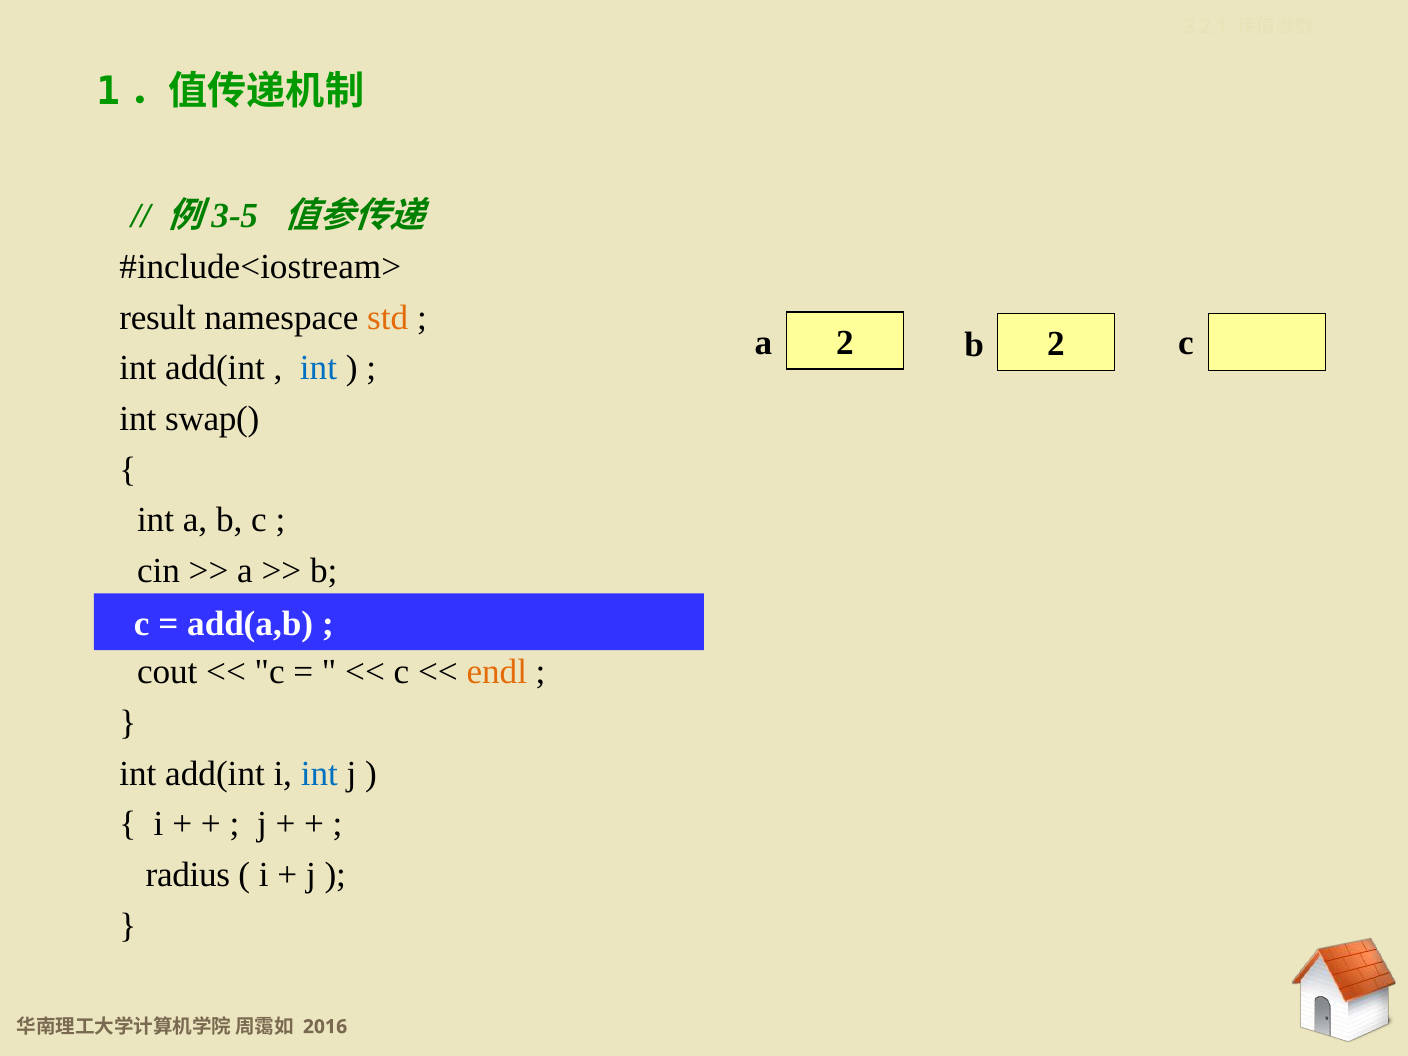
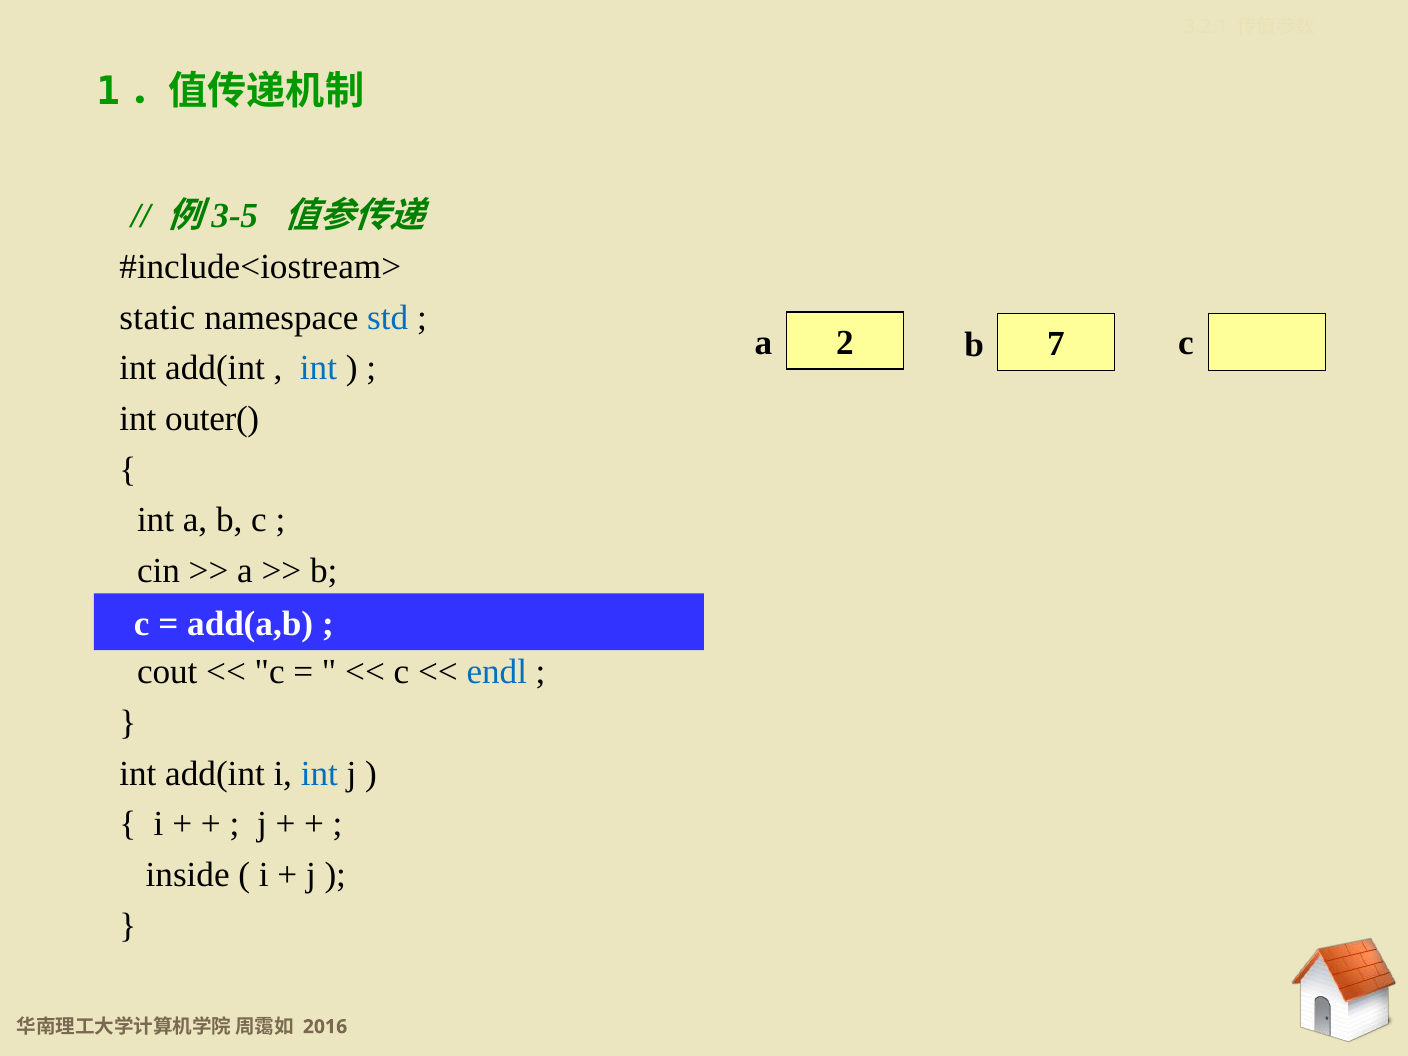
result: result -> static
std colour: orange -> blue
2 2: 2 -> 7
swap(: swap( -> outer(
endl colour: orange -> blue
radius: radius -> inside
